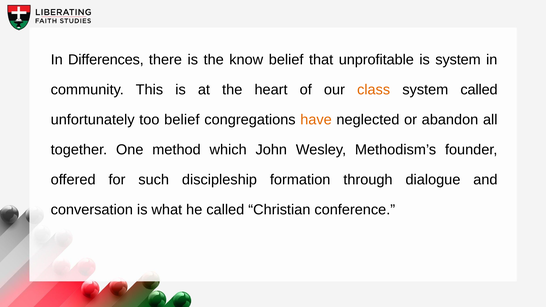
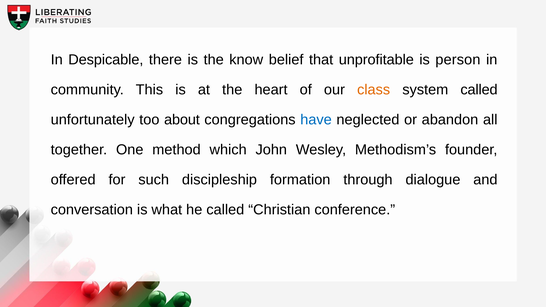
Differences: Differences -> Despicable
is system: system -> person
too belief: belief -> about
have colour: orange -> blue
